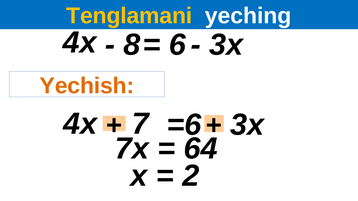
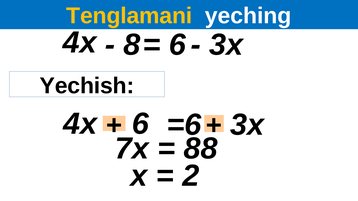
Yechish colour: orange -> black
7: 7 -> 6
64: 64 -> 88
